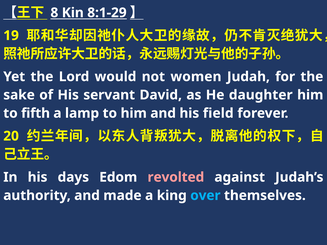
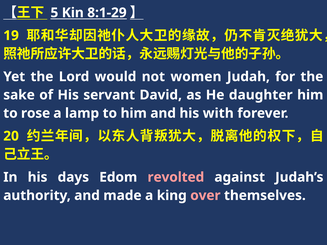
8: 8 -> 5
fifth: fifth -> rose
field: field -> with
over colour: light blue -> pink
